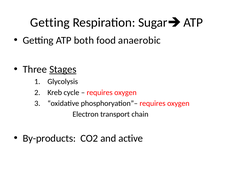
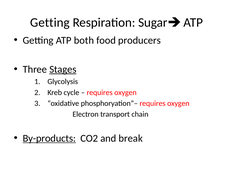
anaerobic: anaerobic -> producers
By-products underline: none -> present
active: active -> break
